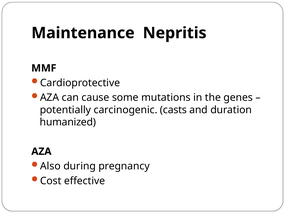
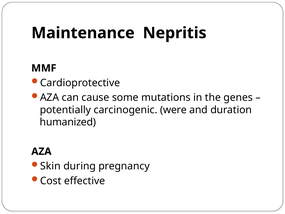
casts: casts -> were
Also: Also -> Skin
